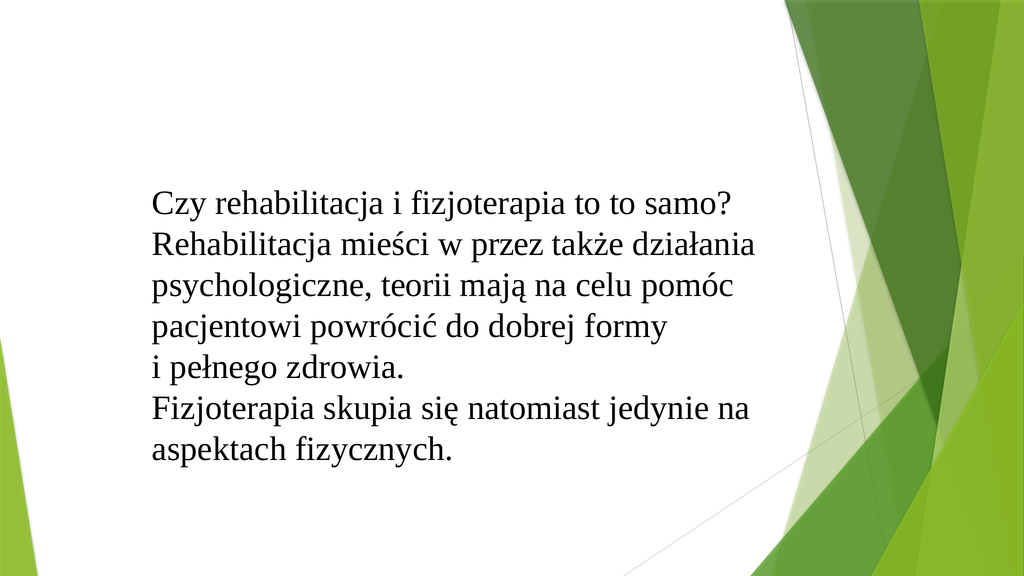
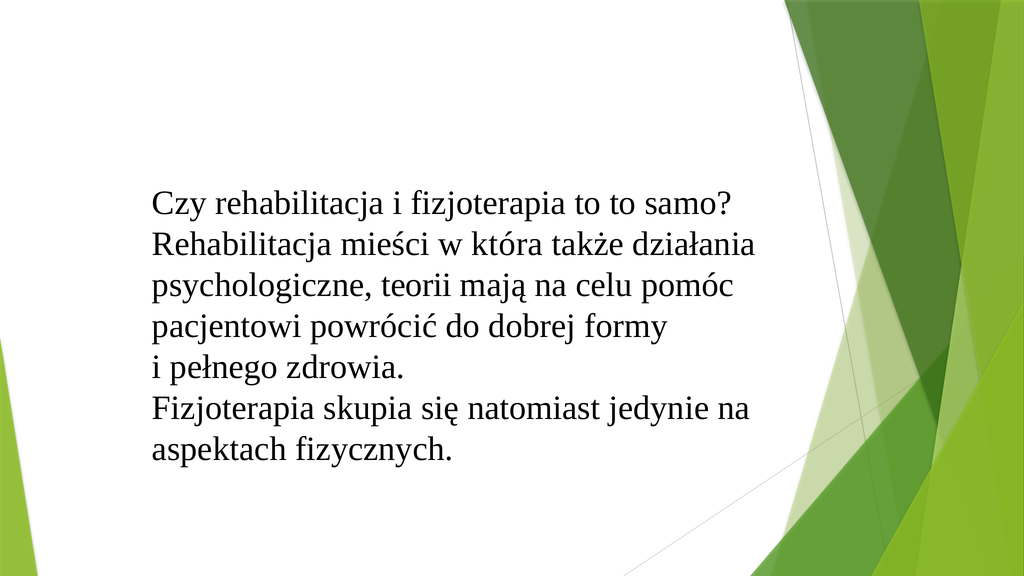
przez: przez -> która
